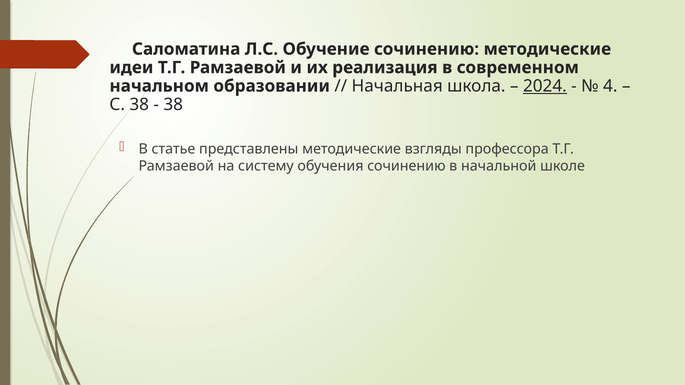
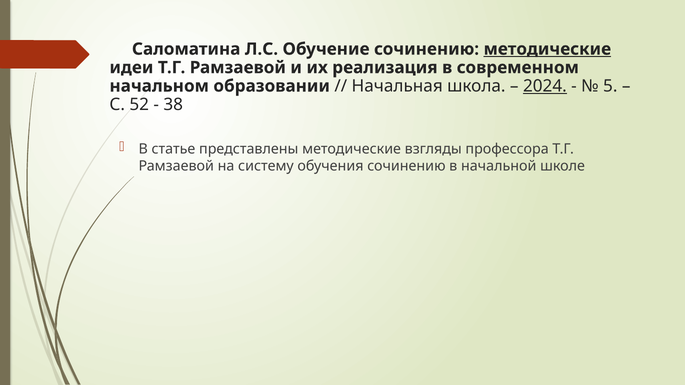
методические at (547, 49) underline: none -> present
4: 4 -> 5
С 38: 38 -> 52
